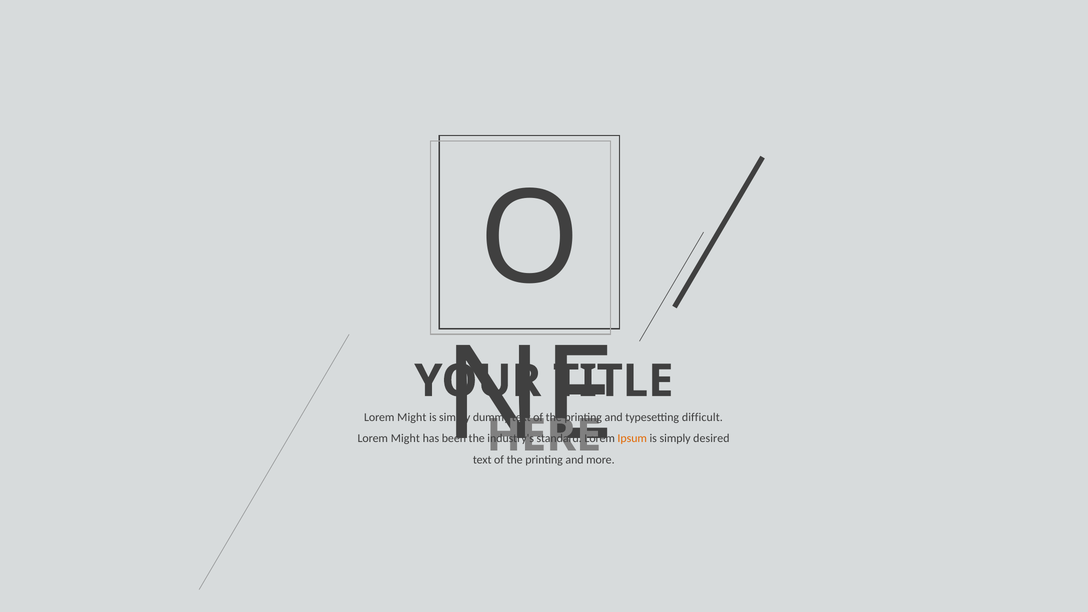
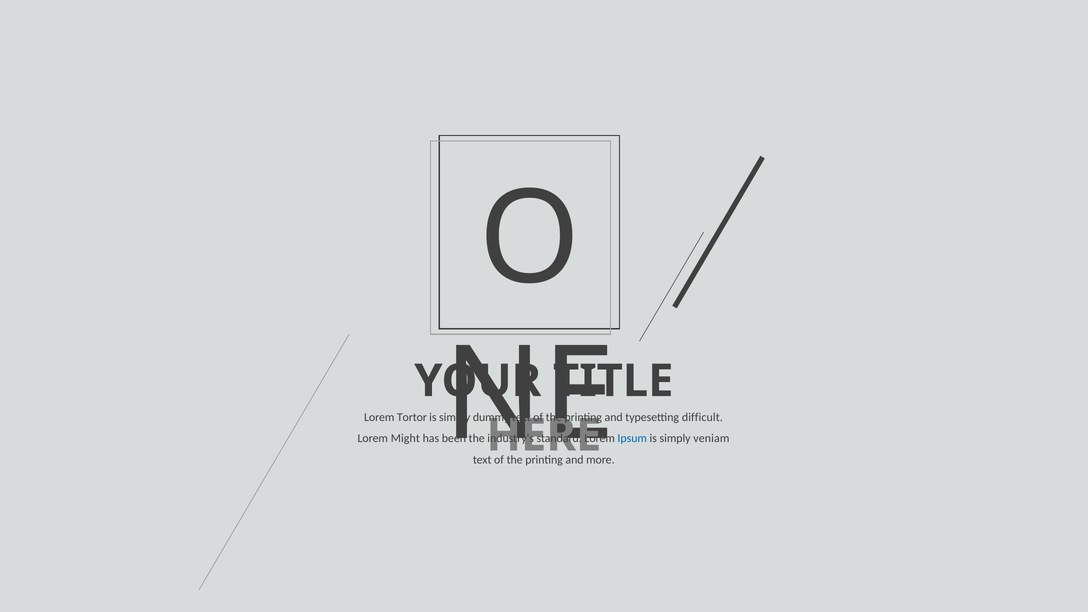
Might at (412, 417): Might -> Tortor
Ipsum colour: orange -> blue
desired: desired -> veniam
